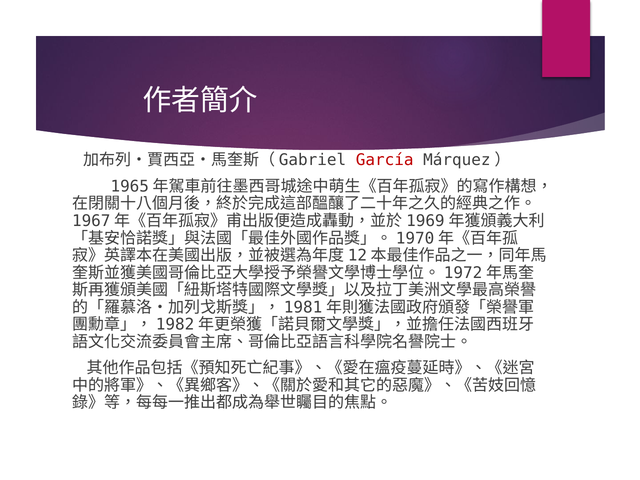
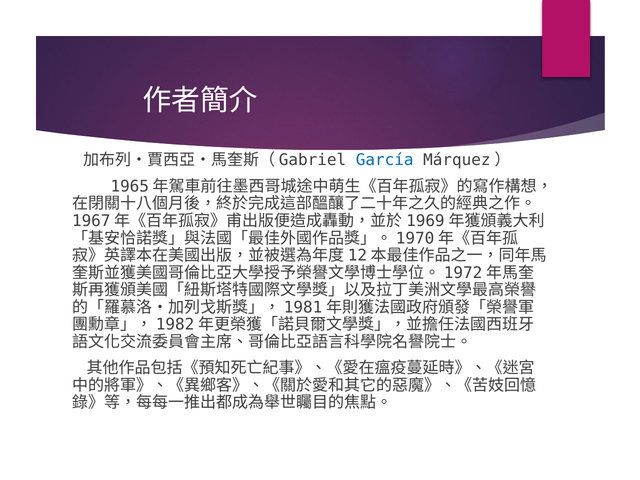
García colour: red -> blue
